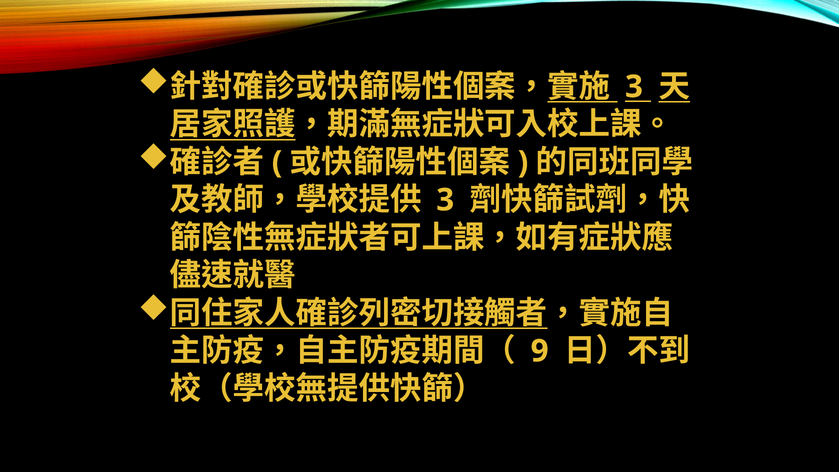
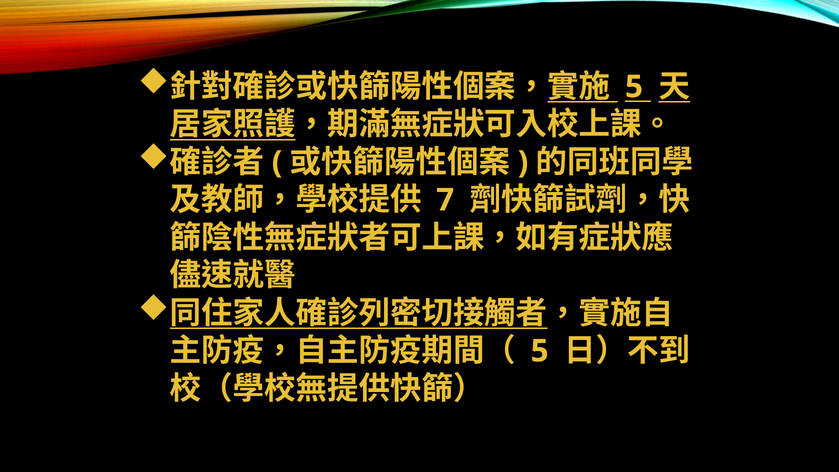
3 at (634, 87): 3 -> 5
3 at (445, 200): 3 -> 7
9 at (540, 351): 9 -> 5
